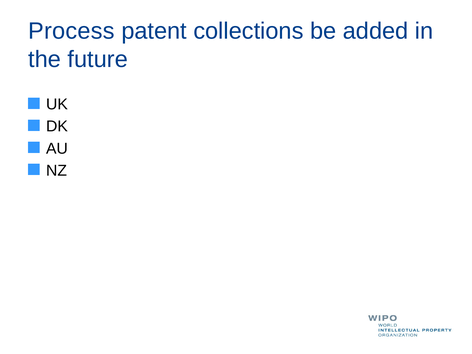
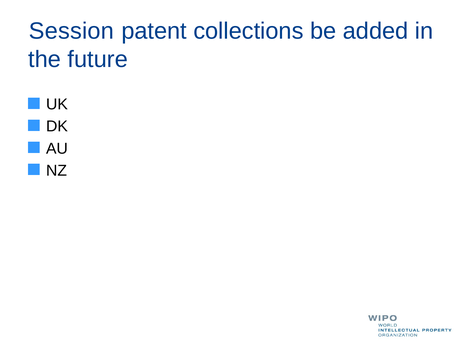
Process: Process -> Session
